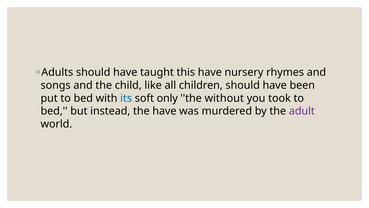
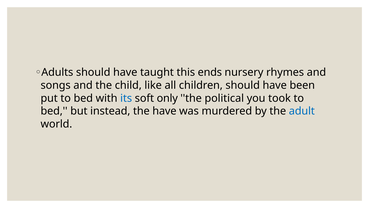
this have: have -> ends
without: without -> political
adult colour: purple -> blue
